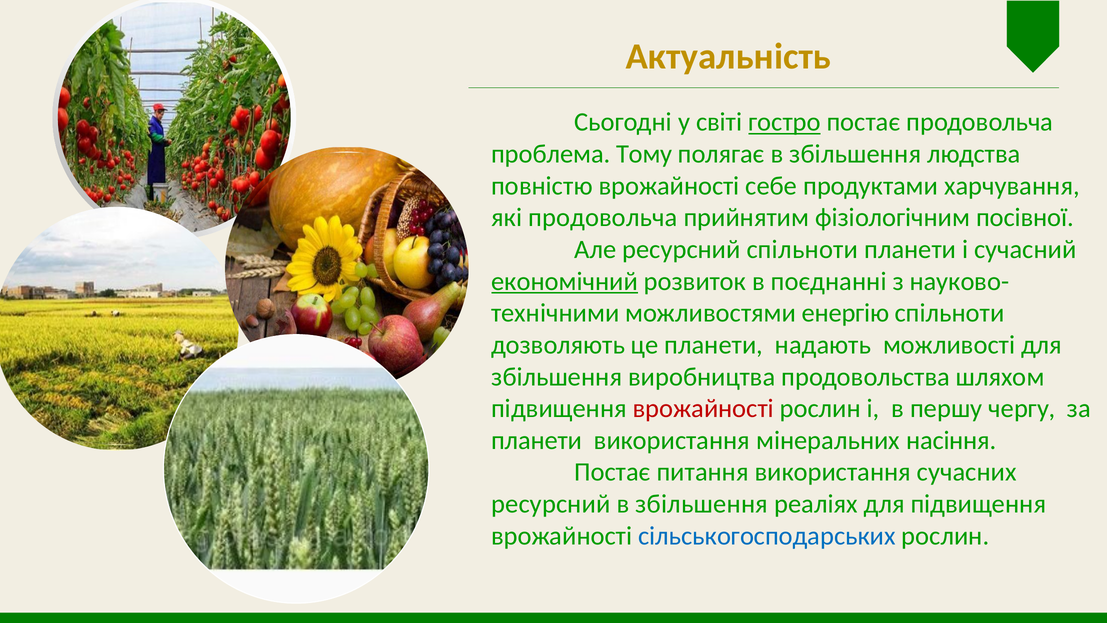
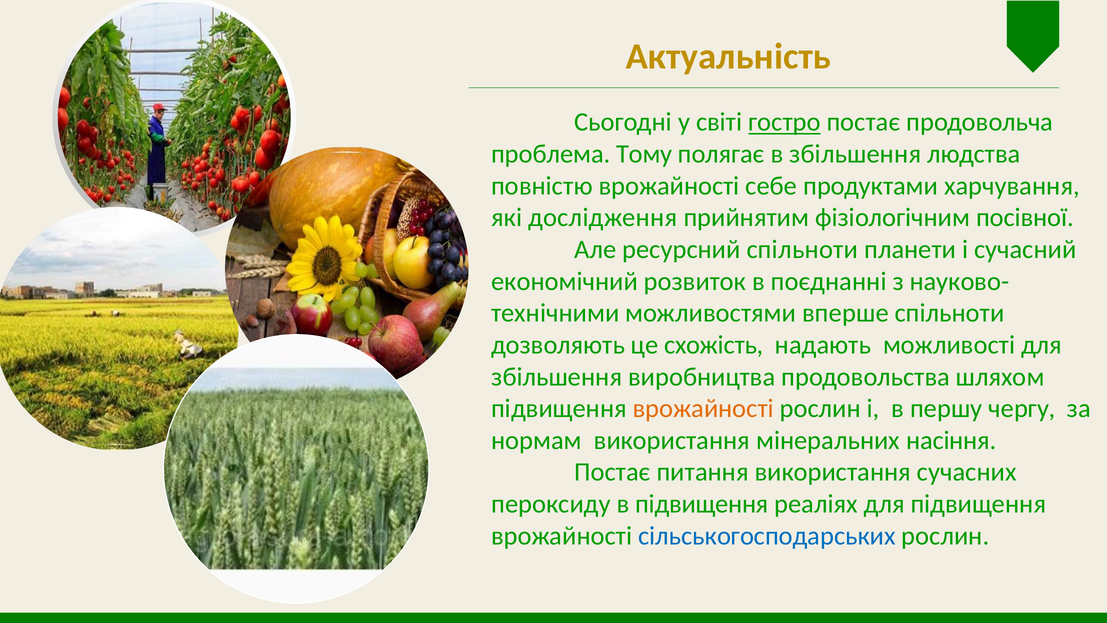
які продовольча: продовольча -> дослідження
економічний underline: present -> none
енергію: енергію -> вперше
це планети: планети -> схожість
врожайності at (703, 408) colour: red -> orange
планети at (537, 440): планети -> нормам
ресурсний at (551, 504): ресурсний -> пероксиду
збільшення at (702, 504): збільшення -> підвищення
